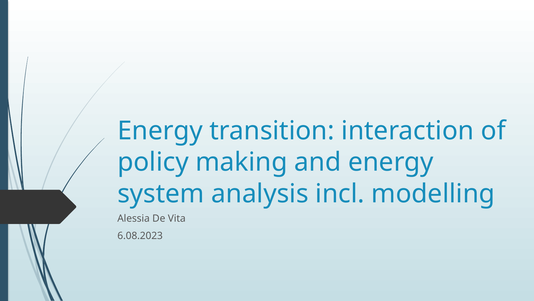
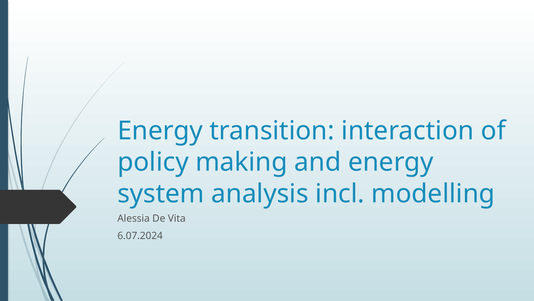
6.08.2023: 6.08.2023 -> 6.07.2024
